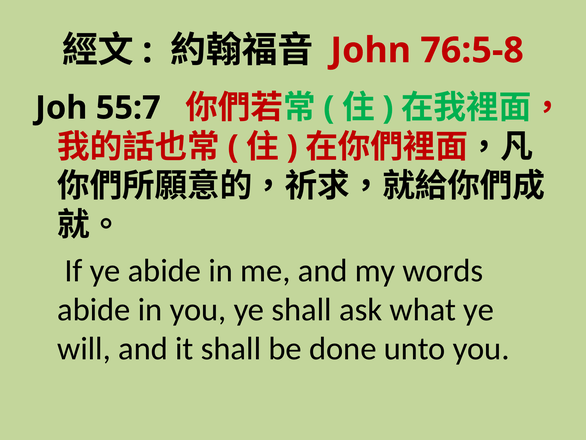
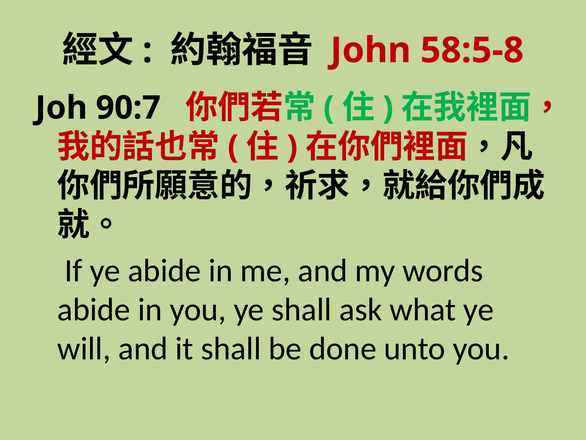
76:5-8: 76:5-8 -> 58:5-8
55:7: 55:7 -> 90:7
